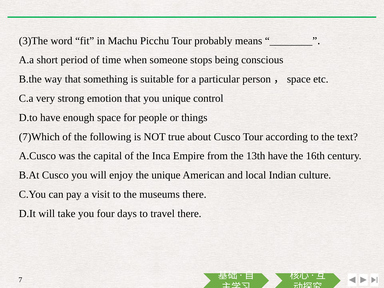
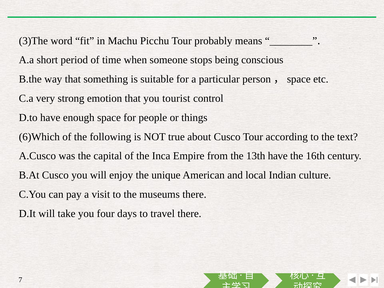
you unique: unique -> tourist
7)Which: 7)Which -> 6)Which
